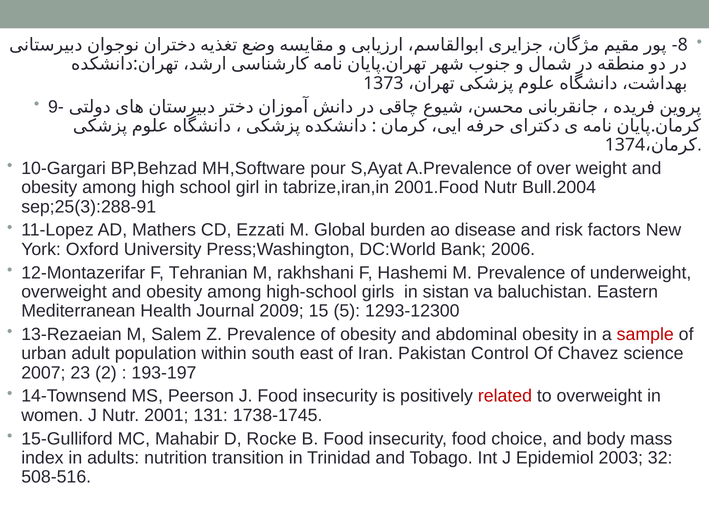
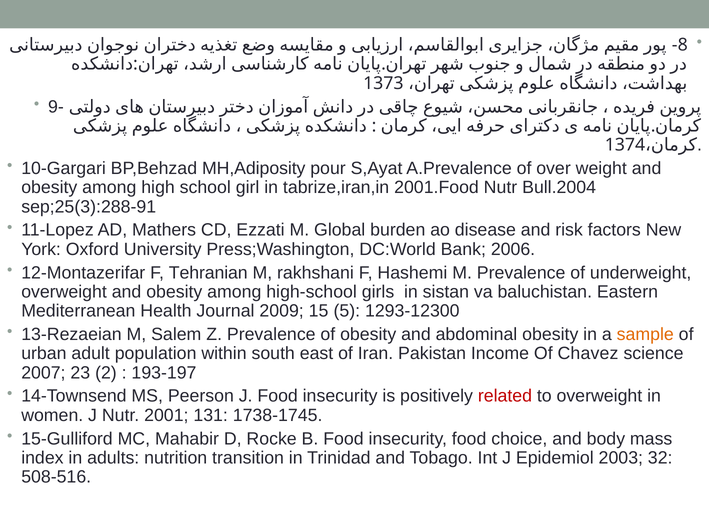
MH,Software: MH,Software -> MH,Adiposity
sample colour: red -> orange
Control: Control -> Income
